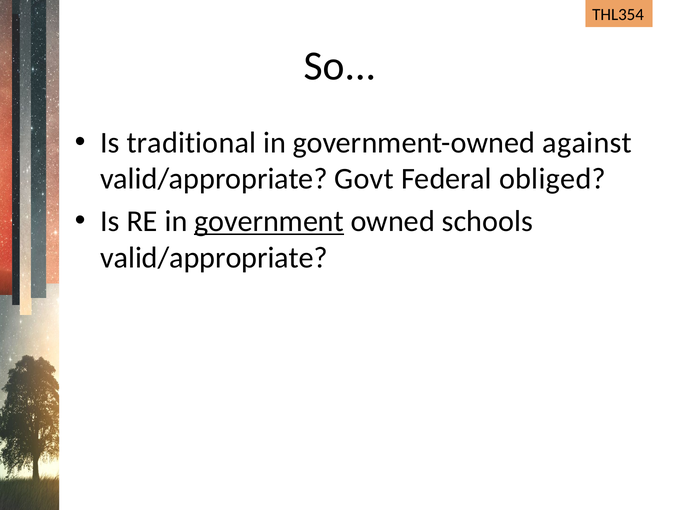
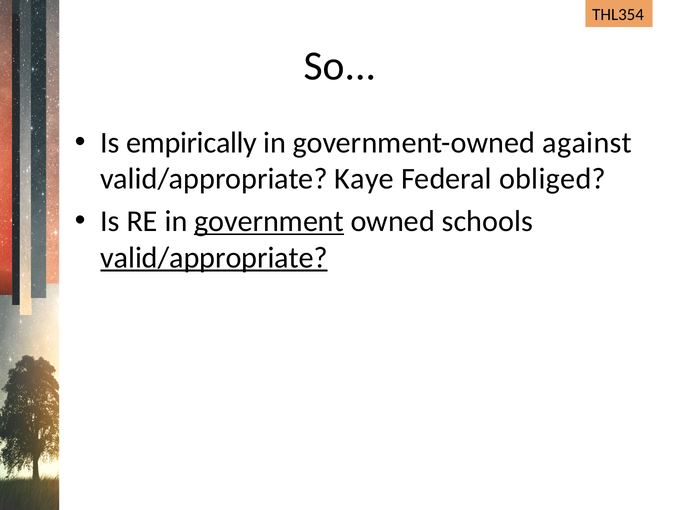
traditional: traditional -> empirically
Govt: Govt -> Kaye
valid/appropriate at (214, 258) underline: none -> present
